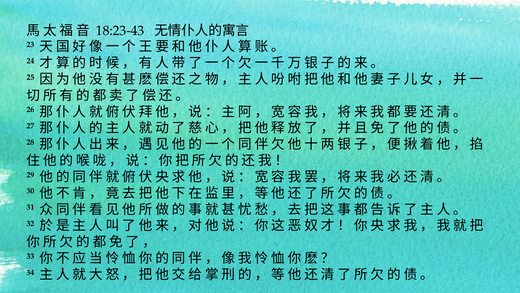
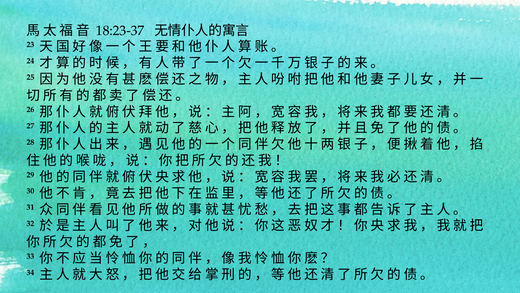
18:23-43: 18:23-43 -> 18:23-37
